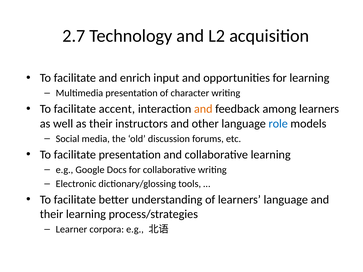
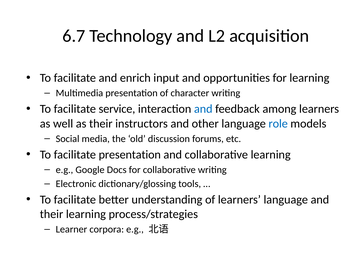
2.7: 2.7 -> 6.7
accent: accent -> service
and at (203, 109) colour: orange -> blue
